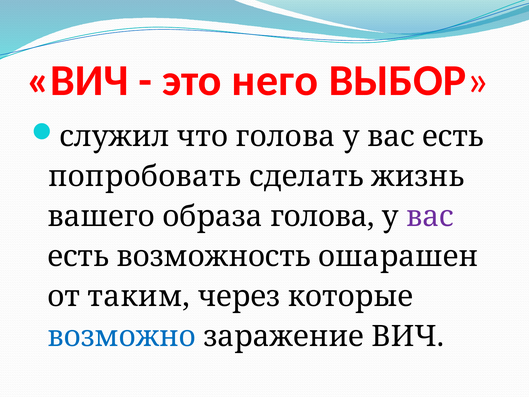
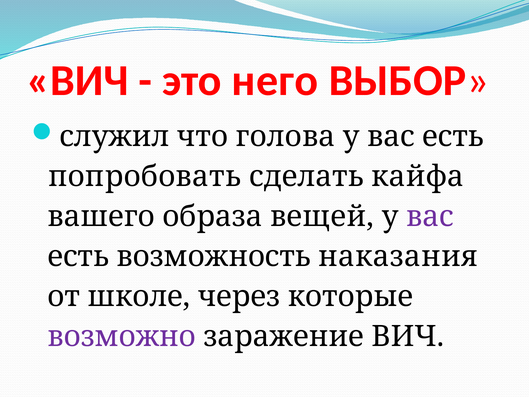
жизнь: жизнь -> кайфа
образа голова: голова -> вещей
ошарашен: ошарашен -> наказания
таким: таким -> школе
возможно colour: blue -> purple
